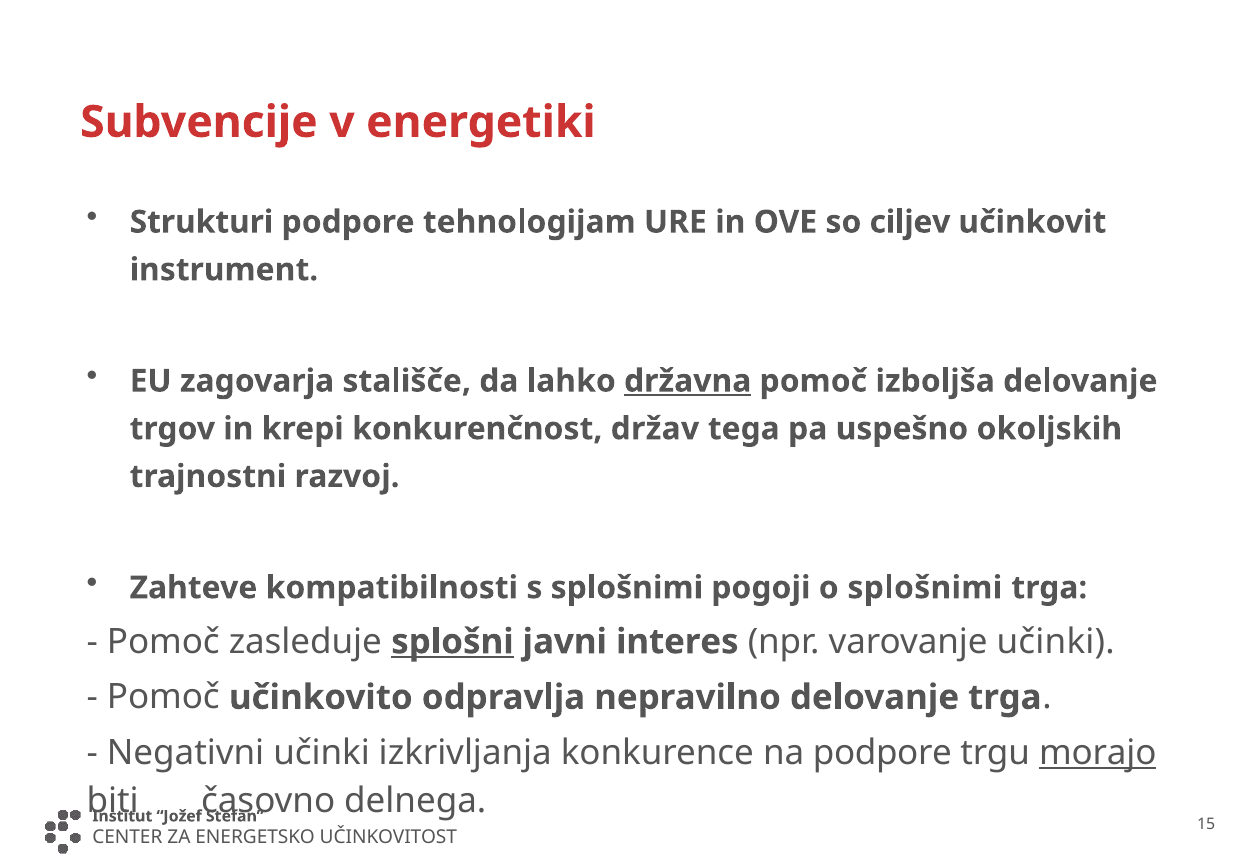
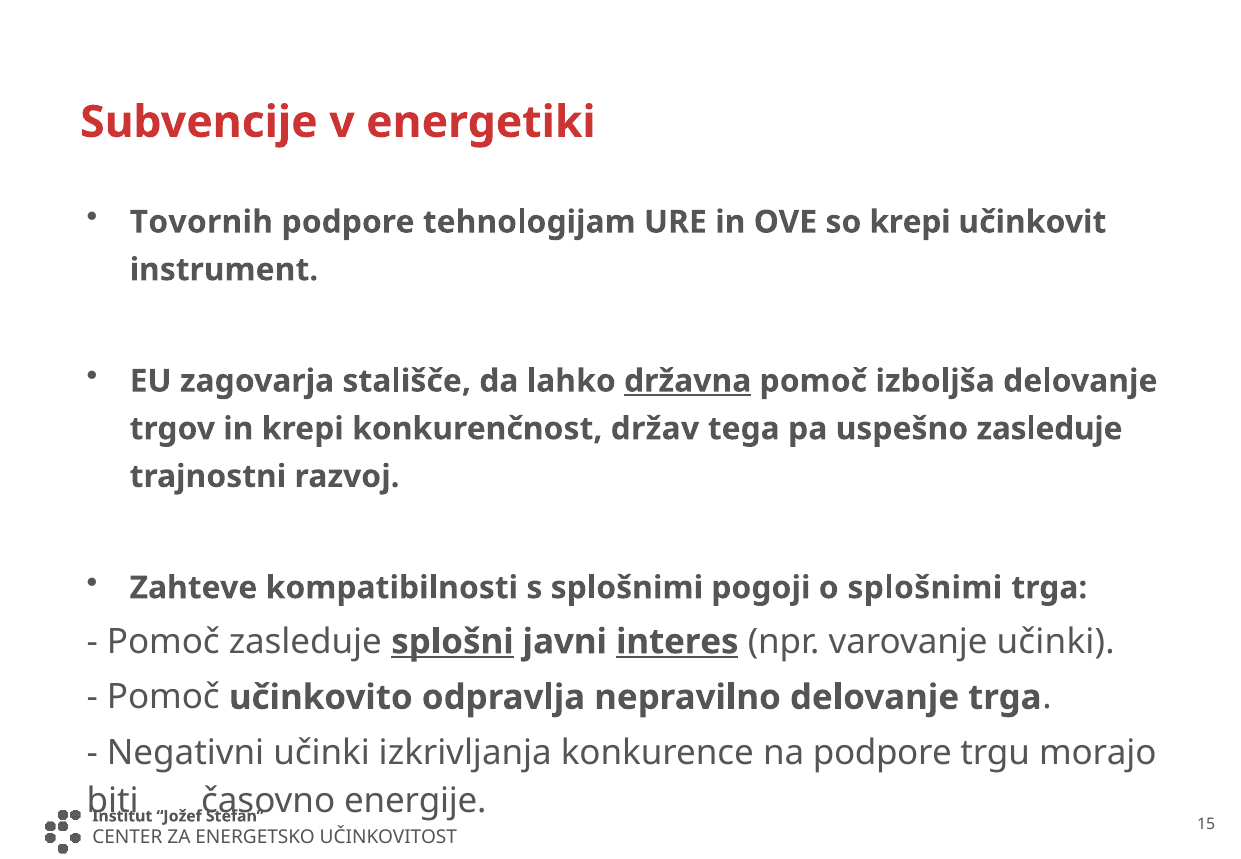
Strukturi: Strukturi -> Tovornih
so ciljev: ciljev -> krepi
uspešno okoljskih: okoljskih -> zasleduje
interes underline: none -> present
morajo underline: present -> none
delnega: delnega -> energije
